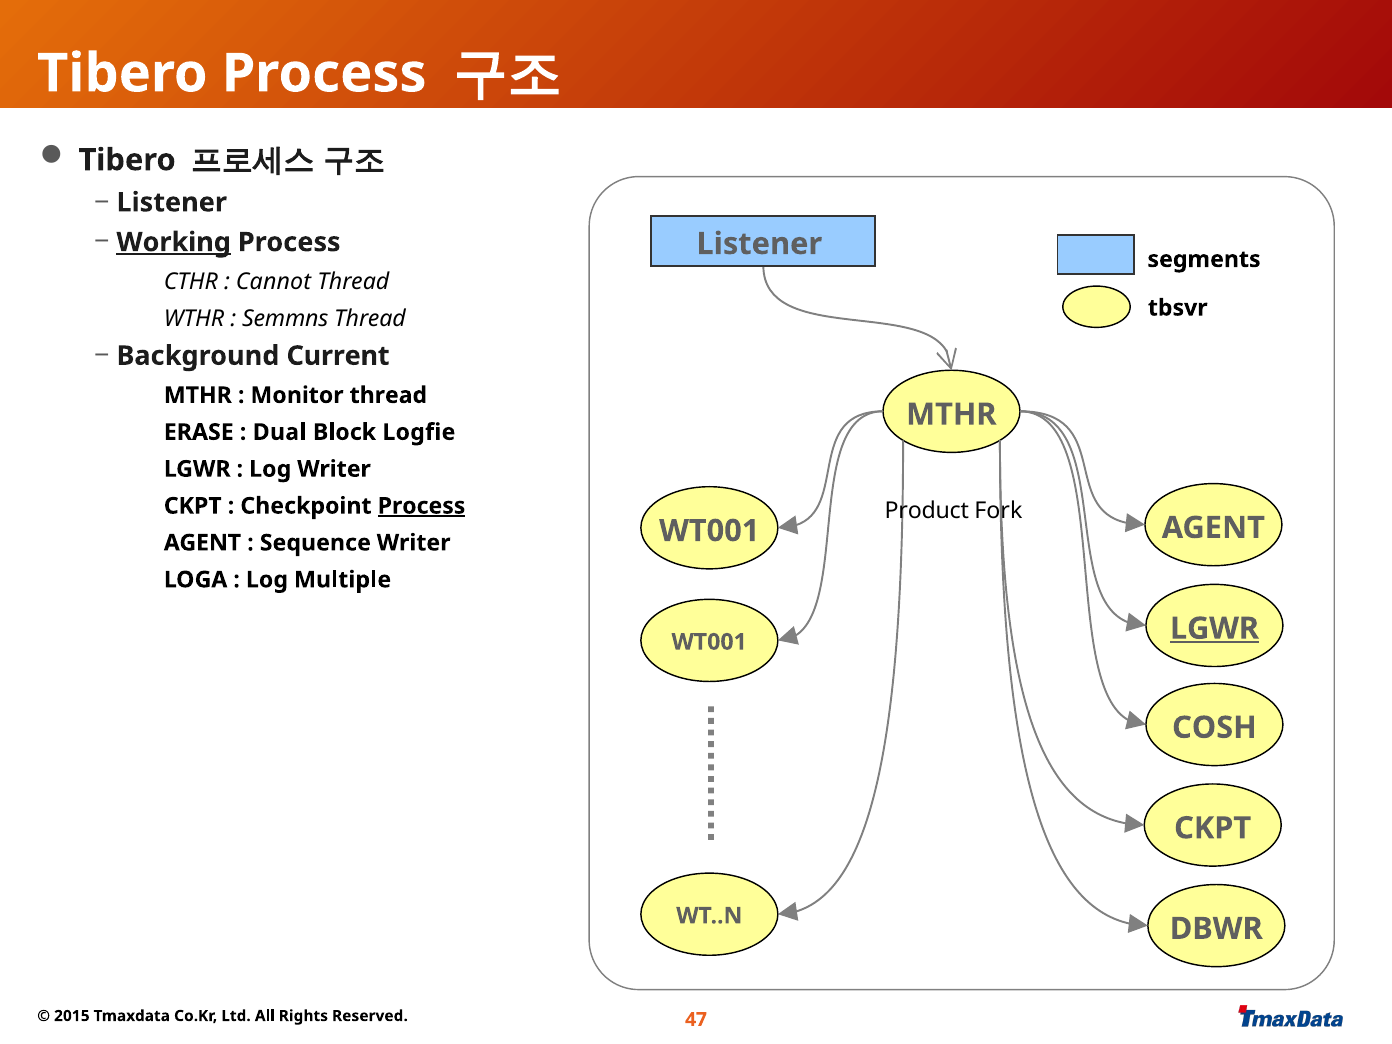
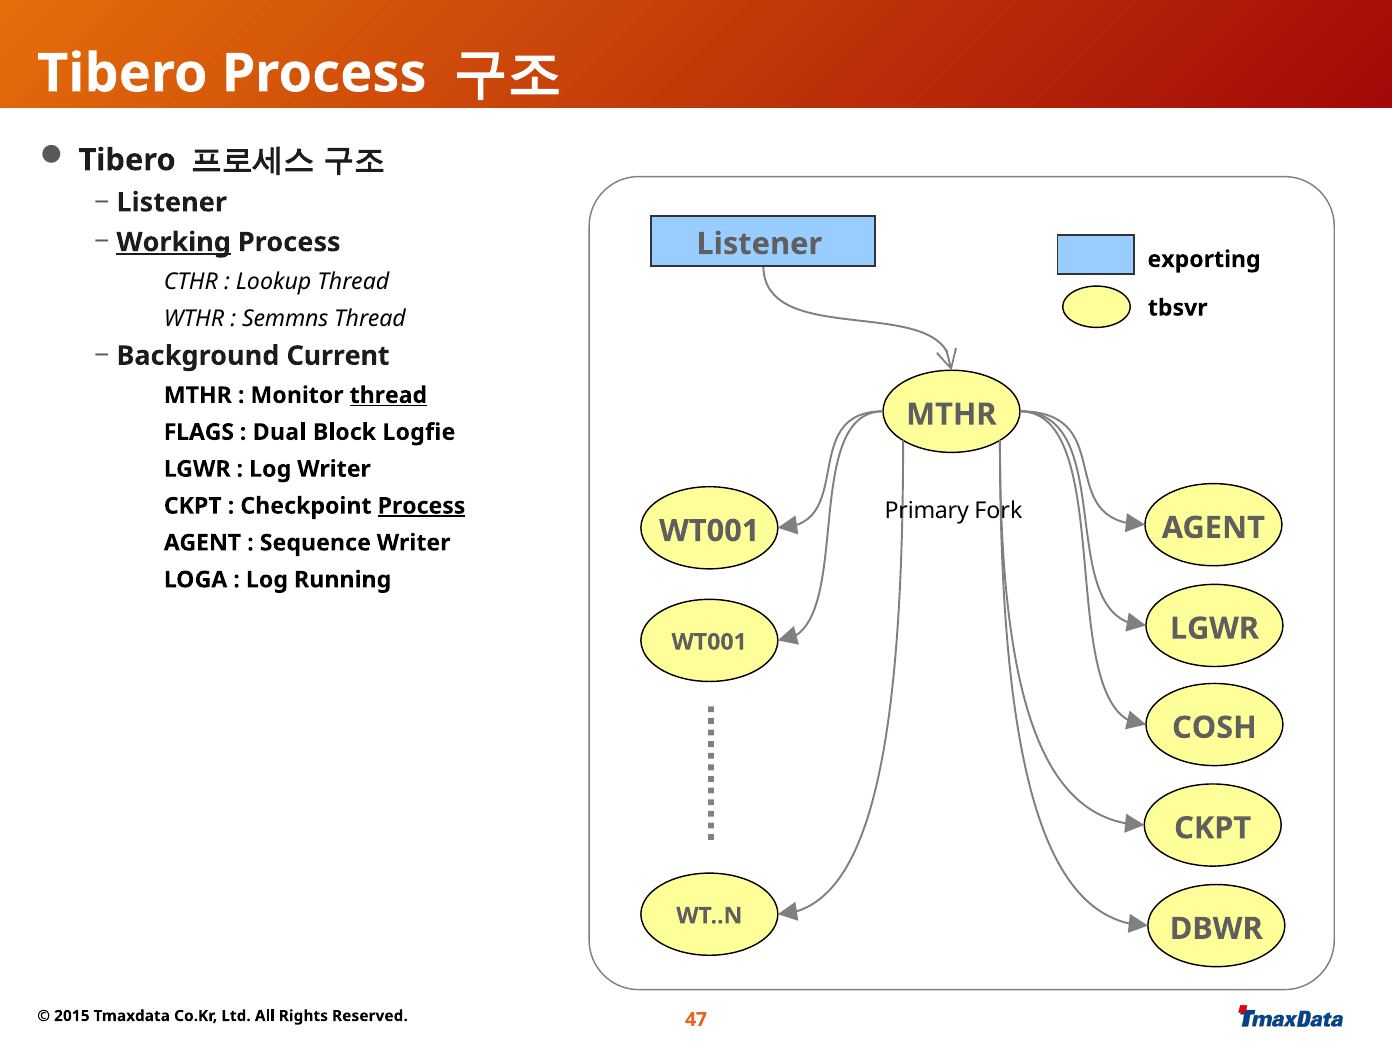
segments: segments -> exporting
Cannot: Cannot -> Lookup
thread at (388, 395) underline: none -> present
ERASE: ERASE -> FLAGS
Product: Product -> Primary
Multiple: Multiple -> Running
LGWR at (1214, 629) underline: present -> none
